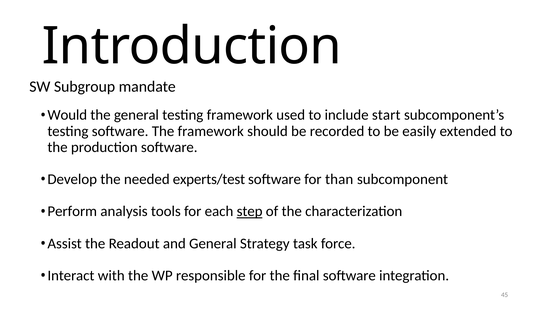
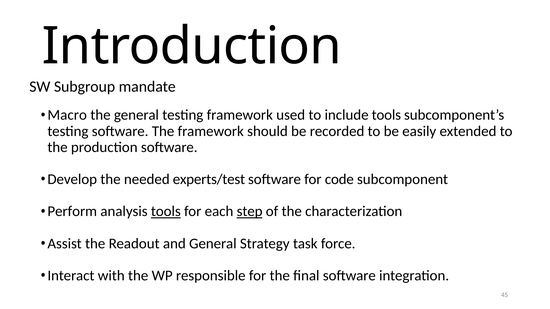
Would: Would -> Macro
include start: start -> tools
than: than -> code
tools at (166, 212) underline: none -> present
